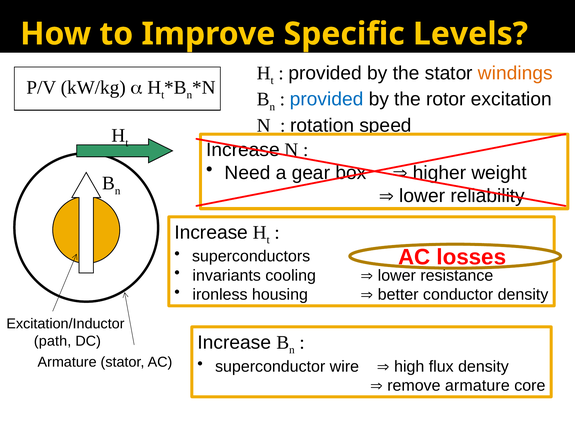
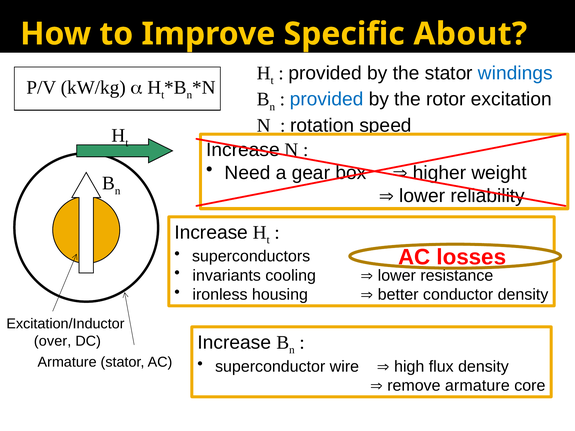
Levels: Levels -> About
windings colour: orange -> blue
path: path -> over
